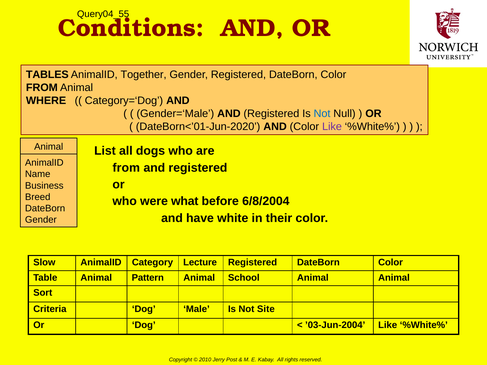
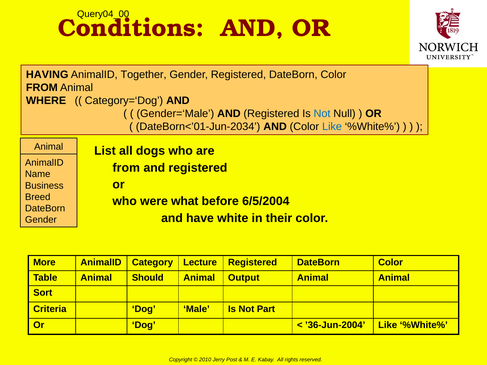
Query04_55: Query04_55 -> Query04_00
TABLES: TABLES -> HAVING
DateBorn<’01-Jun-2020: DateBorn<’01-Jun-2020 -> DateBorn<’01-Jun-2034
Like at (332, 127) colour: purple -> blue
6/8/2004: 6/8/2004 -> 6/5/2004
Slow: Slow -> More
Pattern: Pattern -> Should
School: School -> Output
Site: Site -> Part
’03-Jun-2004: ’03-Jun-2004 -> ’36-Jun-2004
